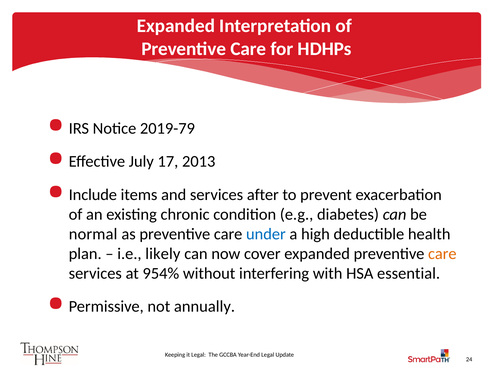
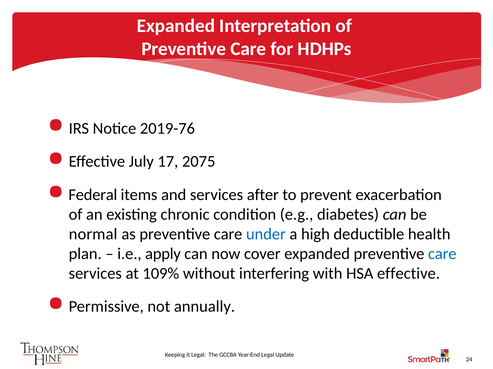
2019-79: 2019-79 -> 2019-76
2013: 2013 -> 2075
Include: Include -> Federal
likely: likely -> apply
care at (442, 254) colour: orange -> blue
954%: 954% -> 109%
HSA essential: essential -> effective
